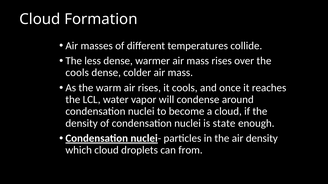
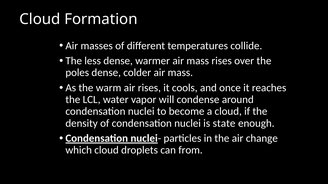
cools at (77, 73): cools -> poles
air density: density -> change
